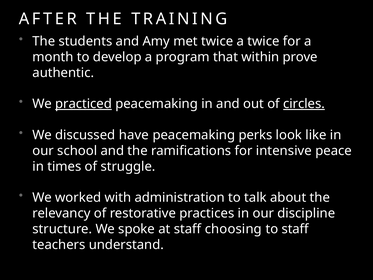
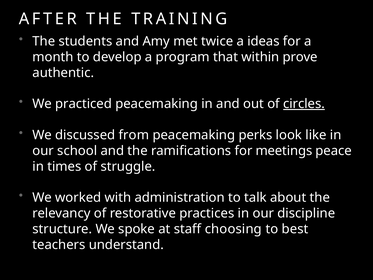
a twice: twice -> ideas
practiced underline: present -> none
have: have -> from
intensive: intensive -> meetings
to staff: staff -> best
